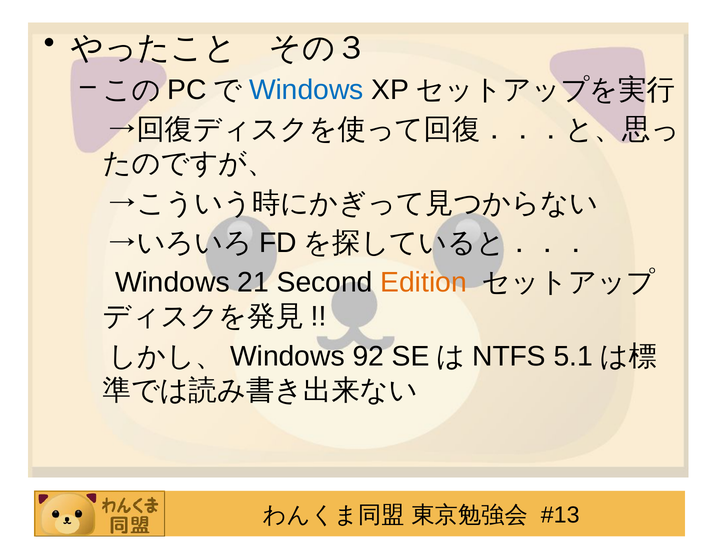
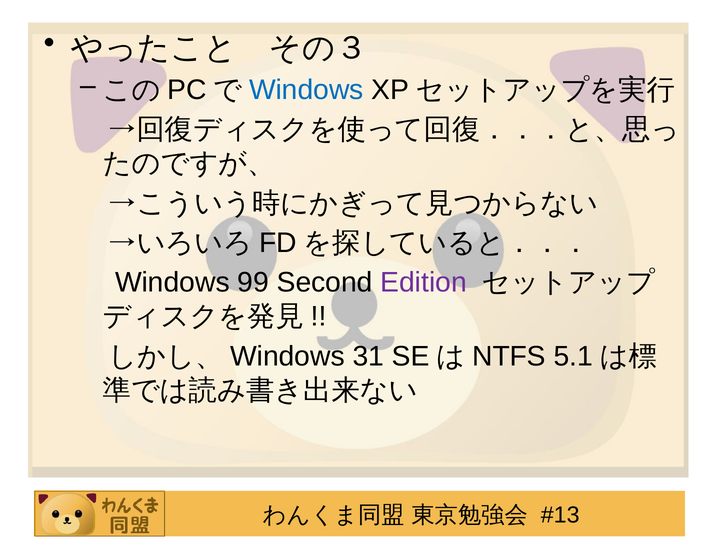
21: 21 -> 99
Edition colour: orange -> purple
92: 92 -> 31
